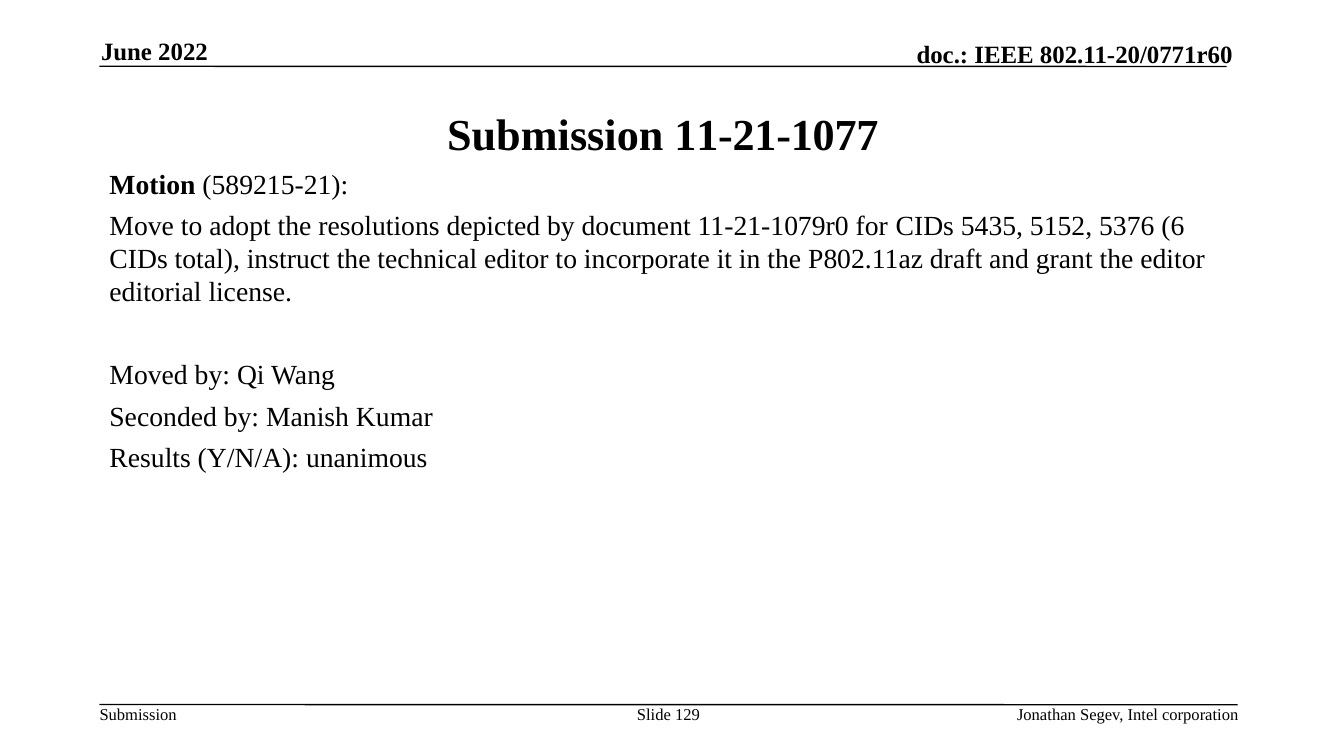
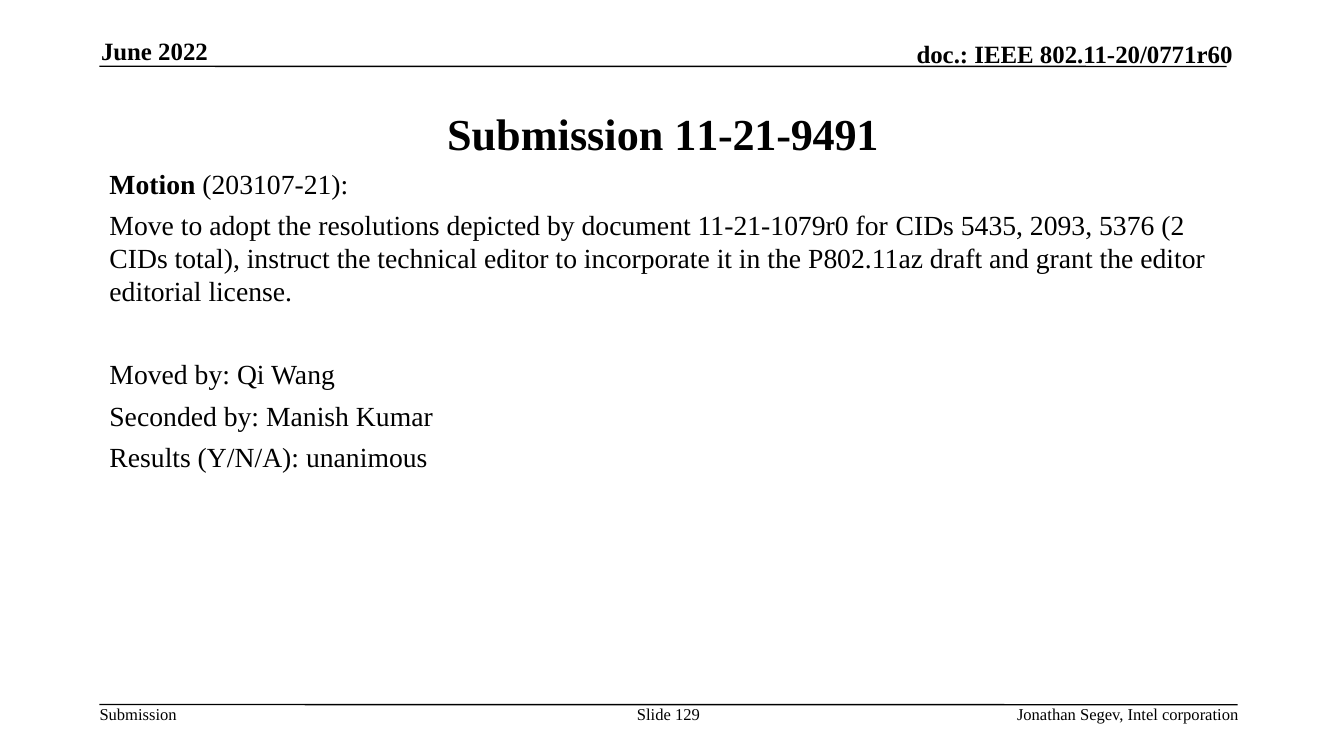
11-21-1077: 11-21-1077 -> 11-21-9491
589215-21: 589215-21 -> 203107-21
5152: 5152 -> 2093
6: 6 -> 2
